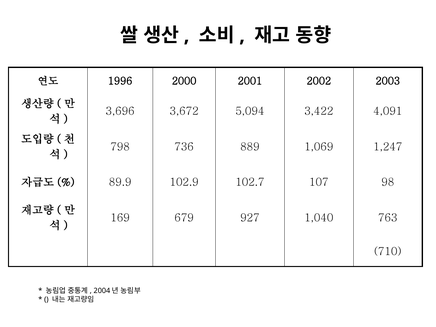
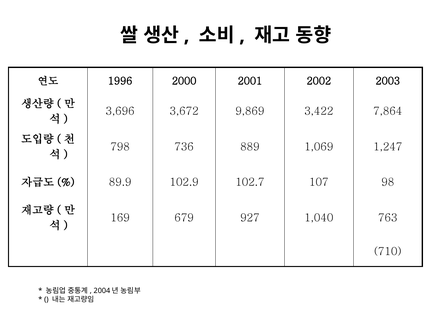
5,094: 5,094 -> 9,869
4,091: 4,091 -> 7,864
